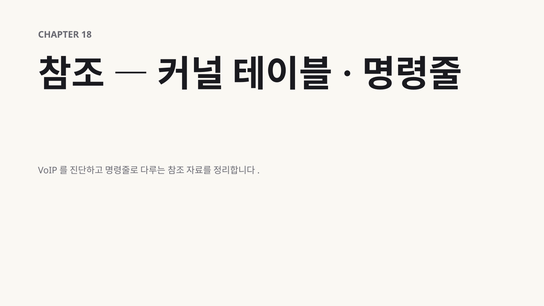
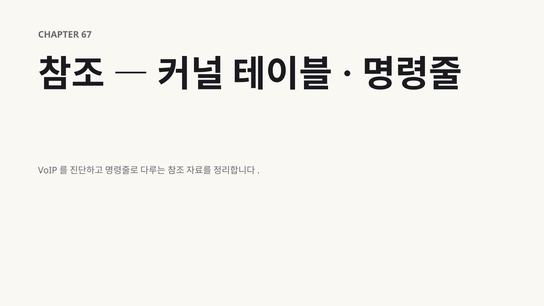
18: 18 -> 67
